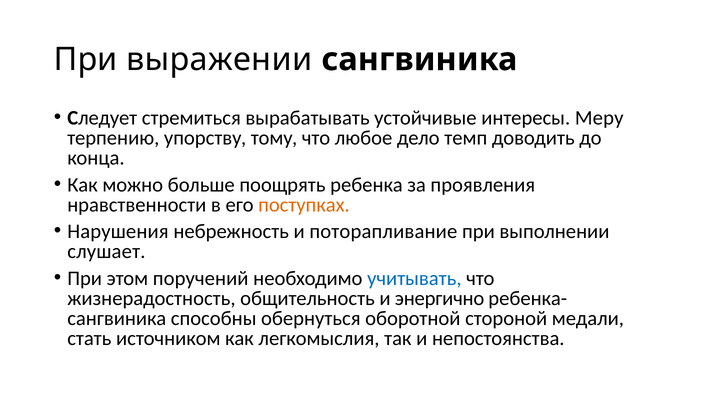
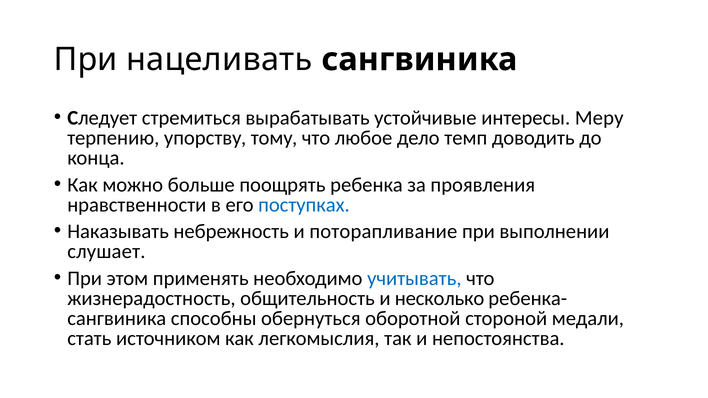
выражении: выражении -> нацеливать
поступках colour: orange -> blue
Нарушения: Нарушения -> Наказывать
поручений: поручений -> применять
энергично: энергично -> несколько
